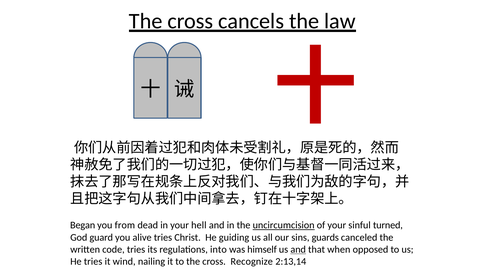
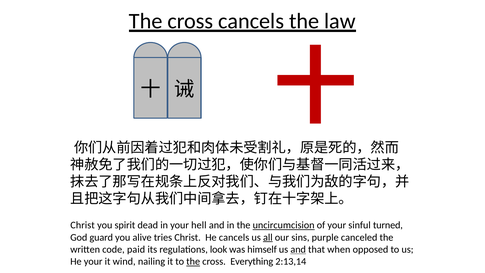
Began at (83, 225): Began -> Christ
from: from -> spirit
He guiding: guiding -> cancels
all underline: none -> present
guards: guards -> purple
code tries: tries -> paid
into: into -> look
He tries: tries -> your
the at (193, 261) underline: none -> present
Recognize: Recognize -> Everything
